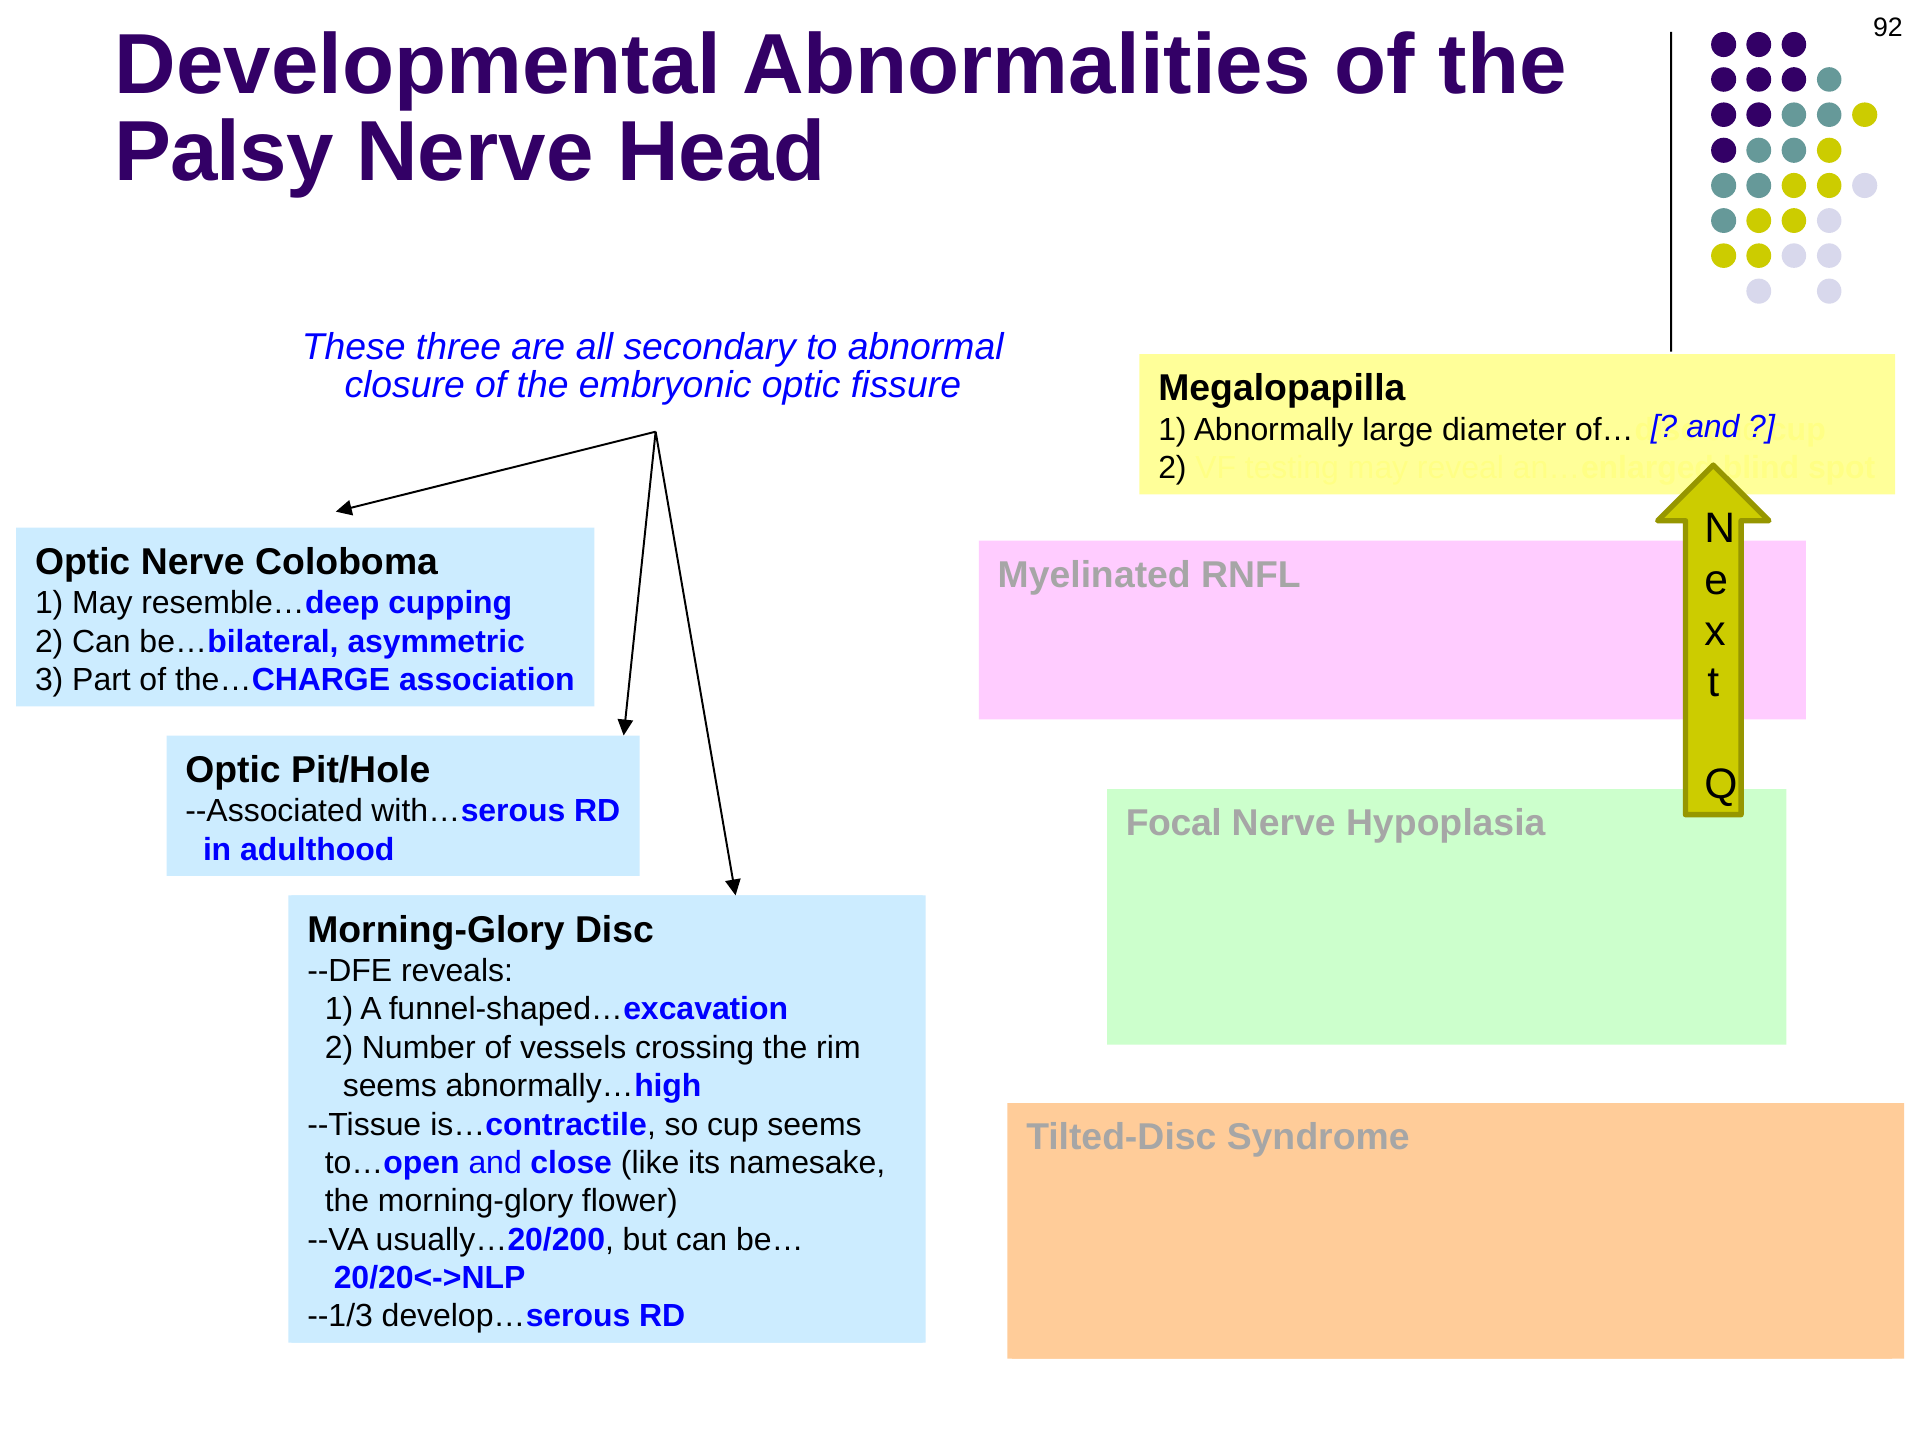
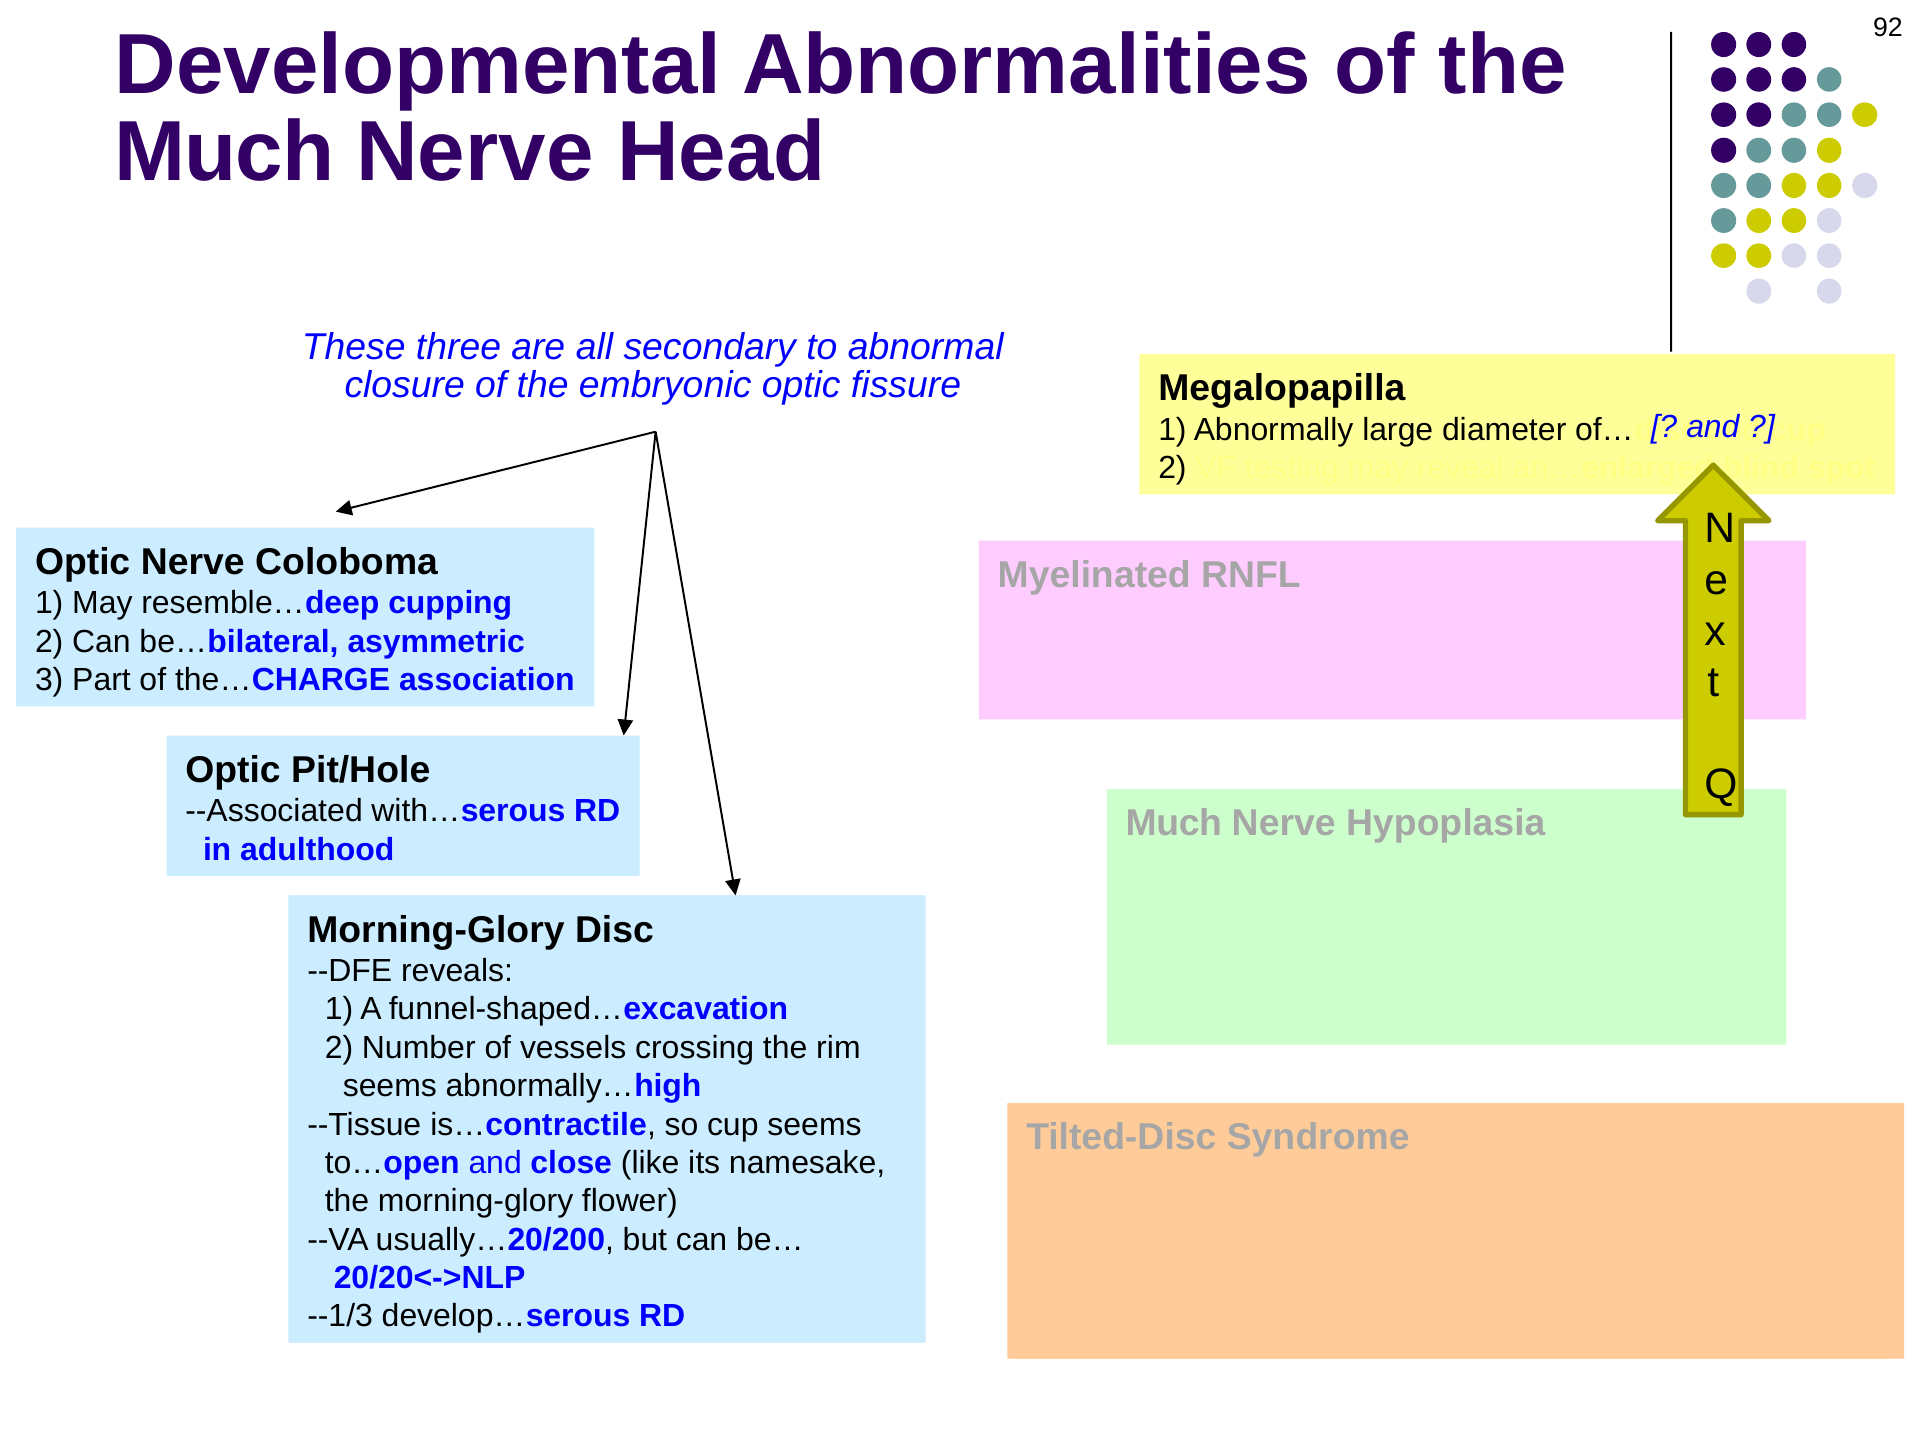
Palsy at (224, 153): Palsy -> Much
Focal at (1174, 824): Focal -> Much
